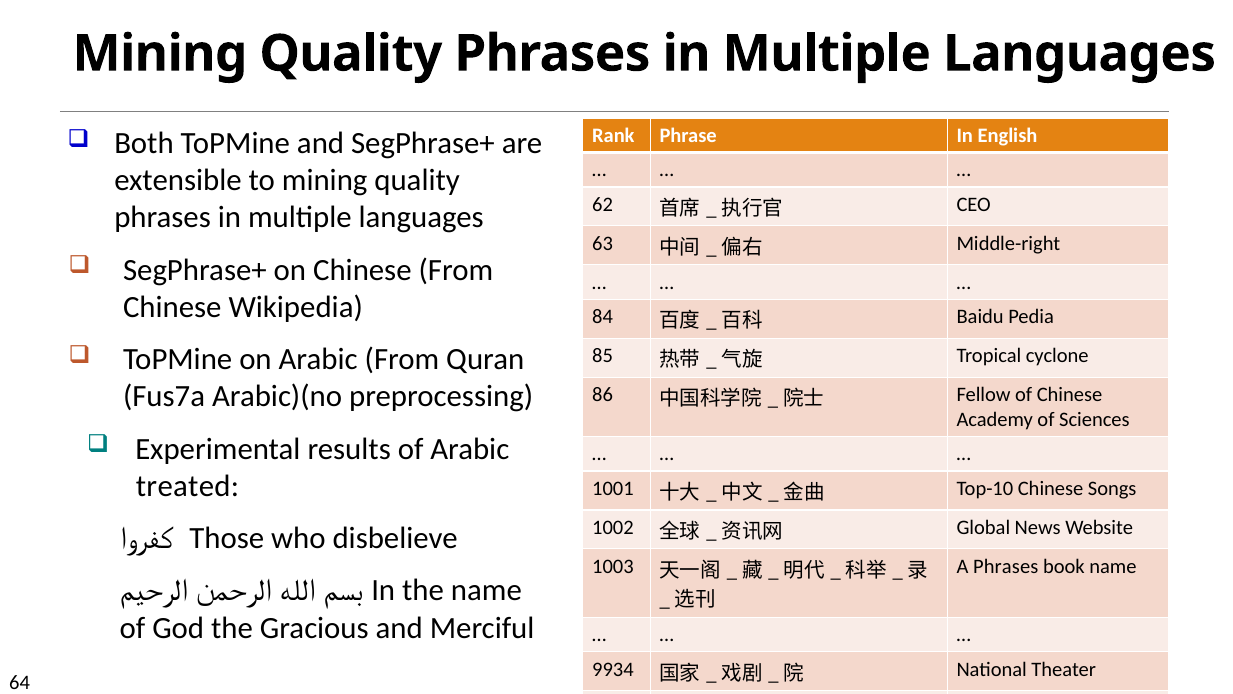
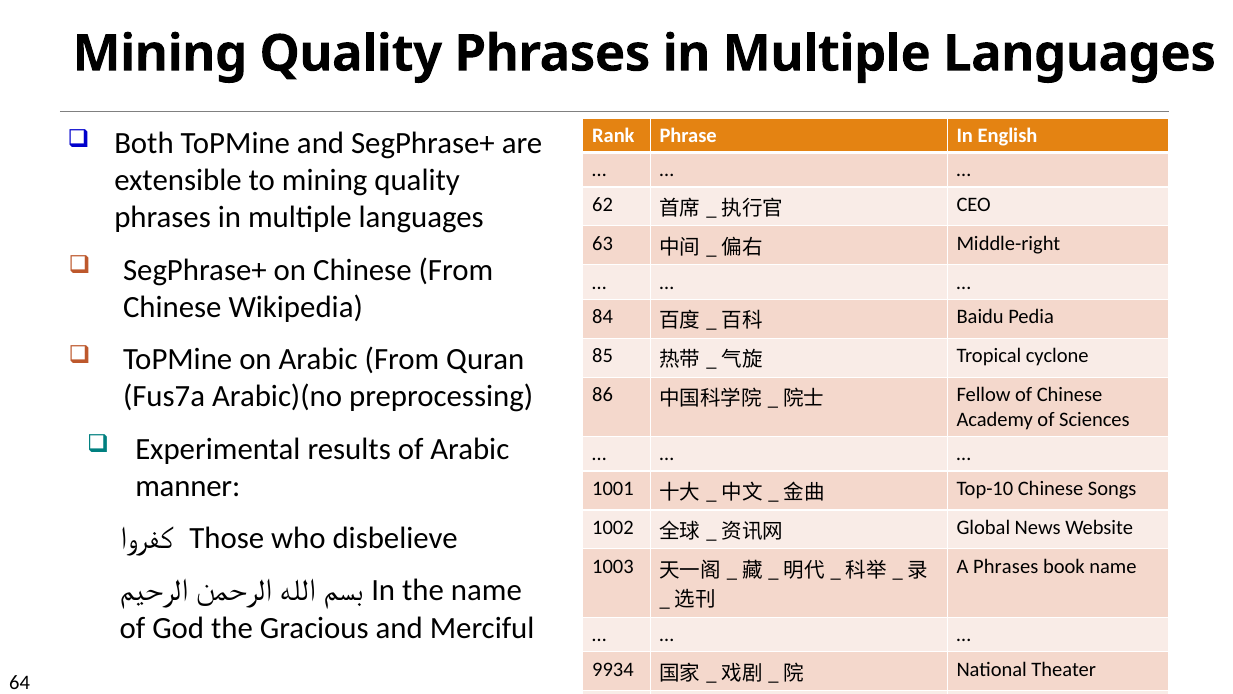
treated: treated -> manner
